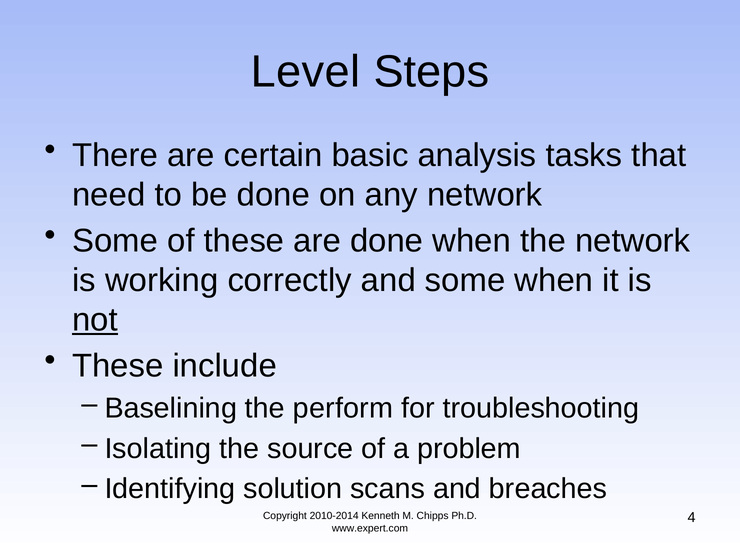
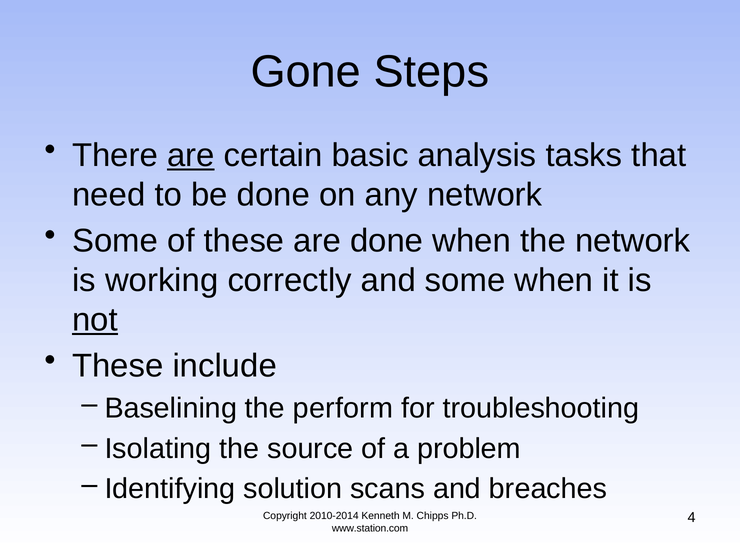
Level: Level -> Gone
are at (191, 155) underline: none -> present
www.expert.com: www.expert.com -> www.station.com
